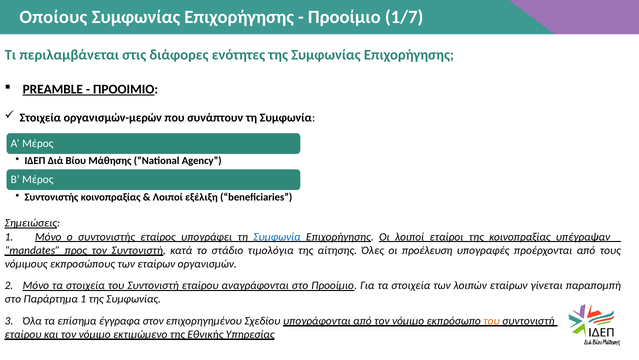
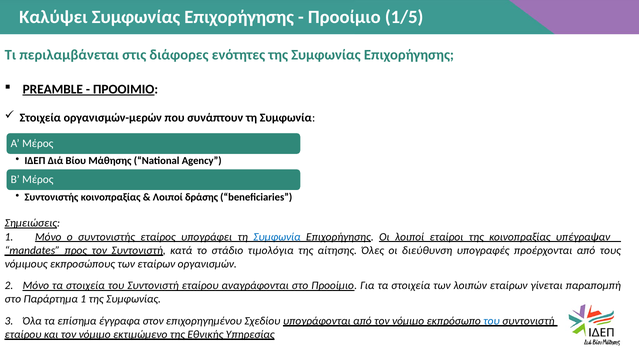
Οποίους: Οποίους -> Καλύψει
1/7: 1/7 -> 1/5
εξέλιξη: εξέλιξη -> δράσης
προέλευση: προέλευση -> διεύθυνση
του at (492, 320) colour: orange -> blue
